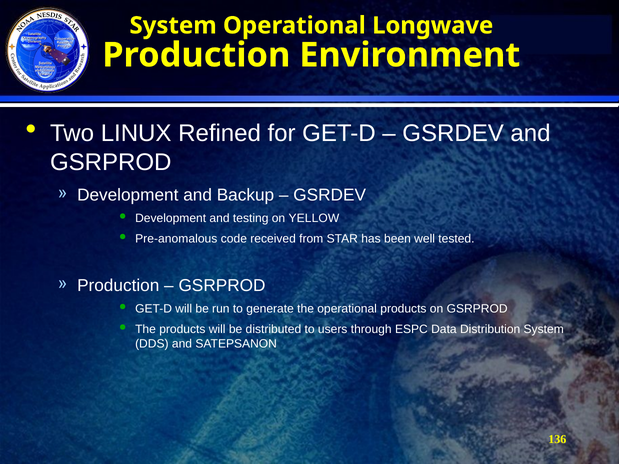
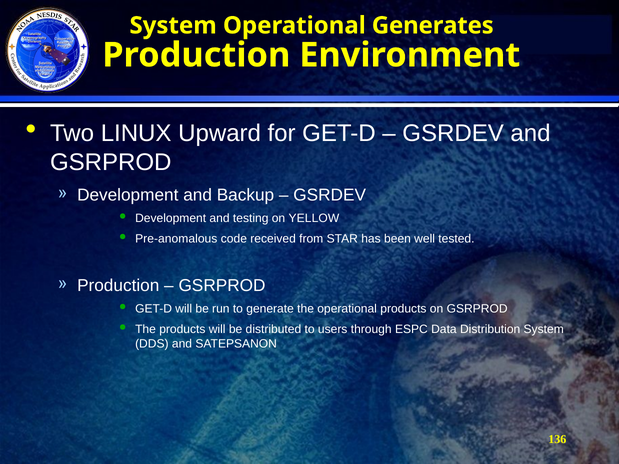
Longwave: Longwave -> Generates
Refined: Refined -> Upward
